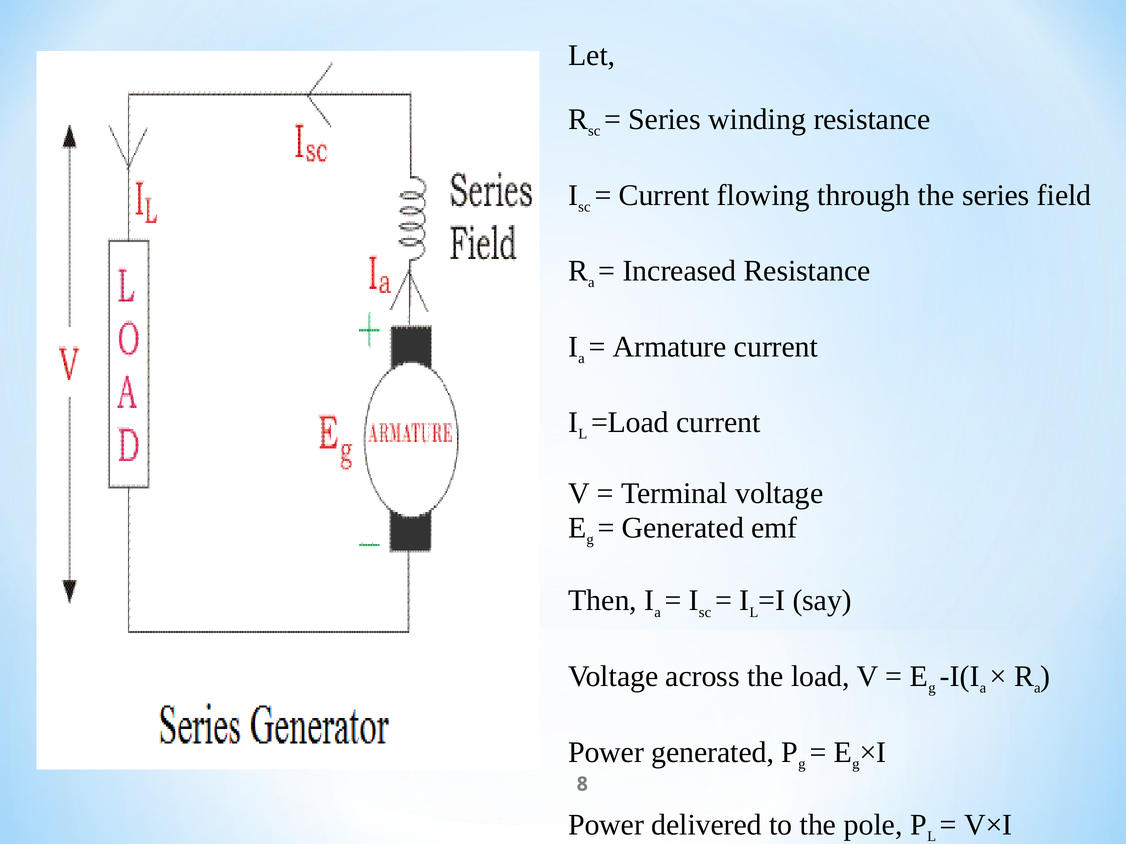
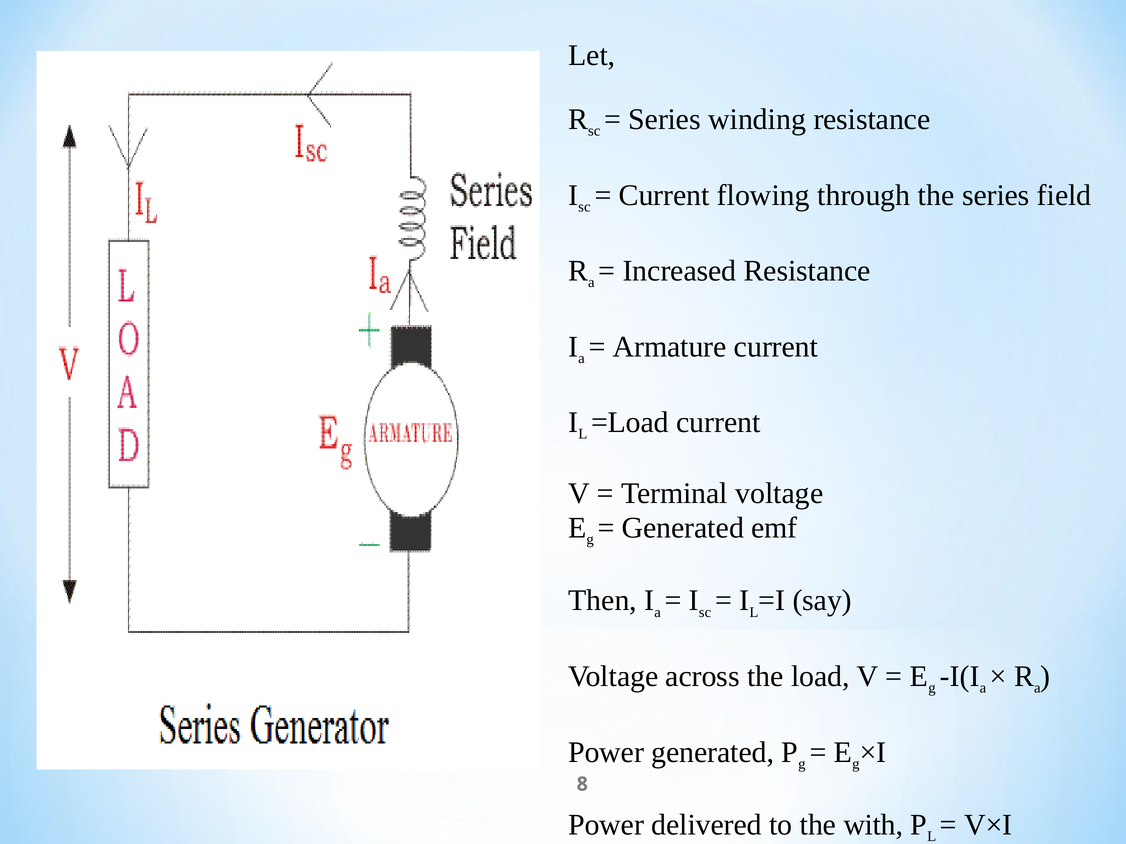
pole: pole -> with
